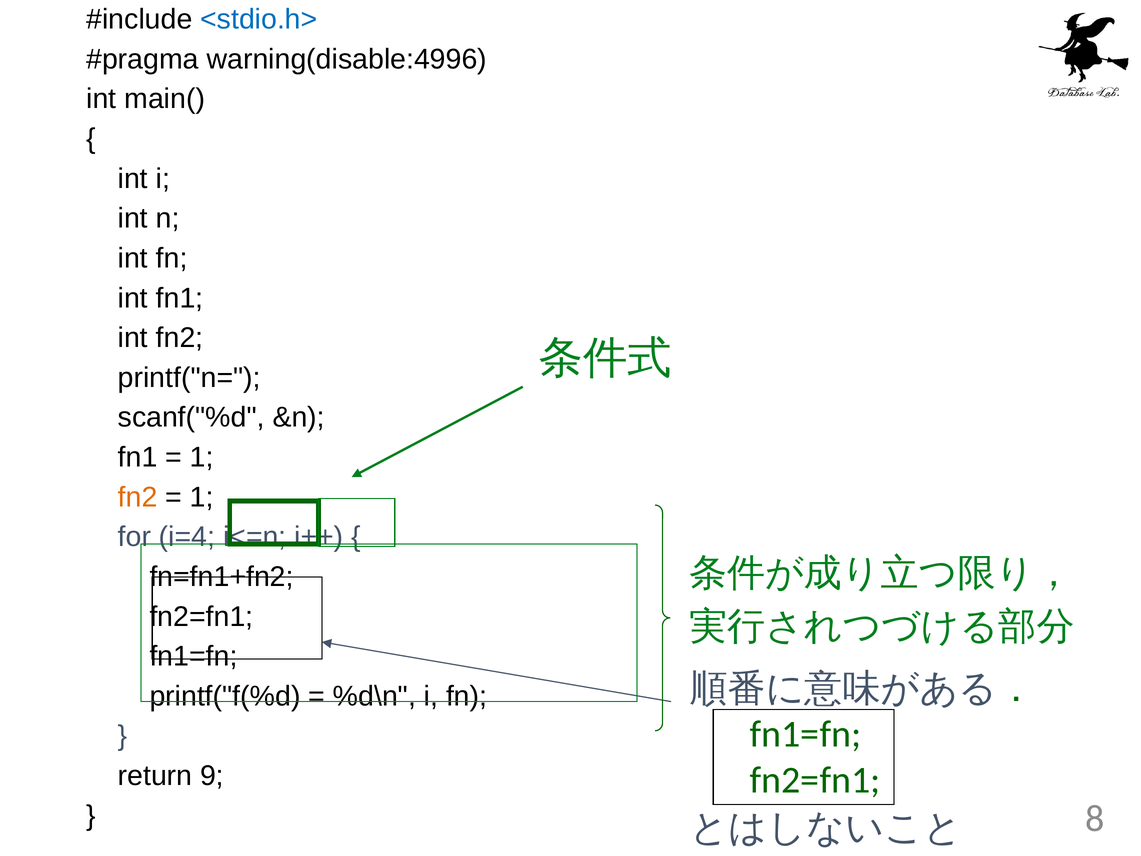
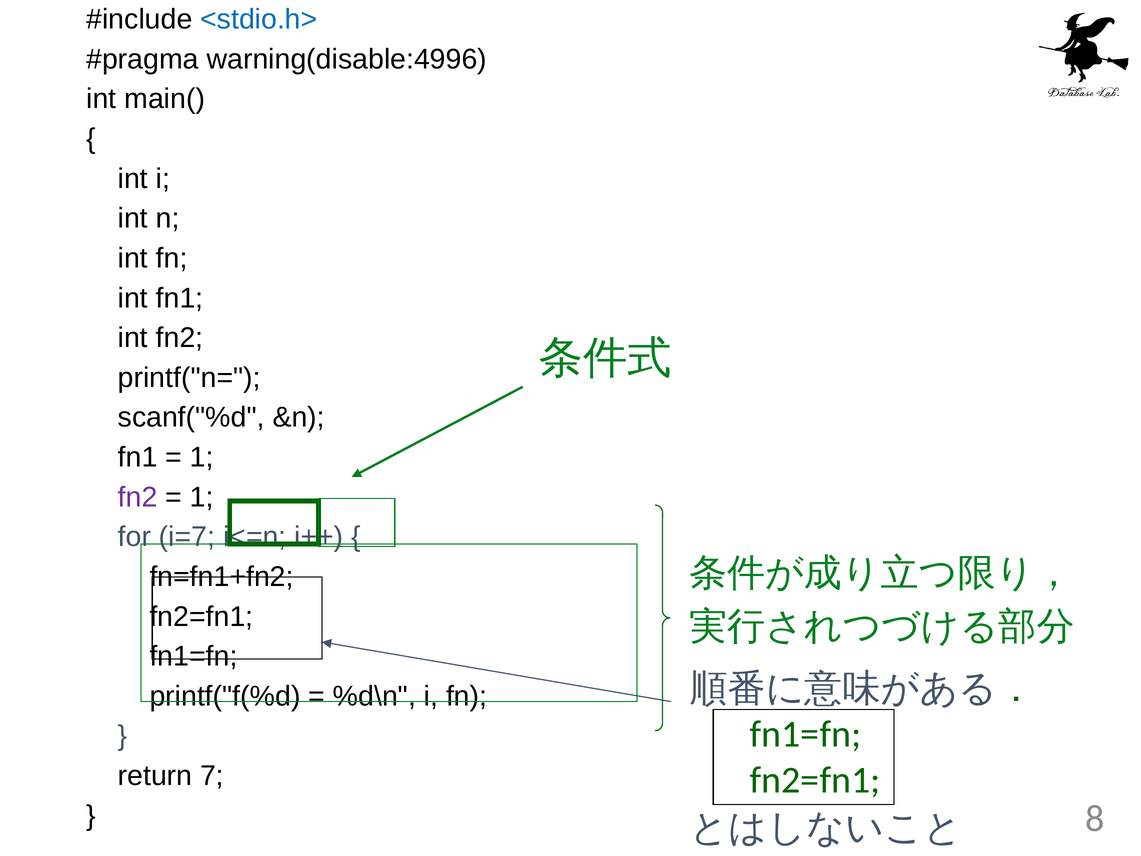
fn2 at (138, 497) colour: orange -> purple
i=4: i=4 -> i=7
9: 9 -> 7
